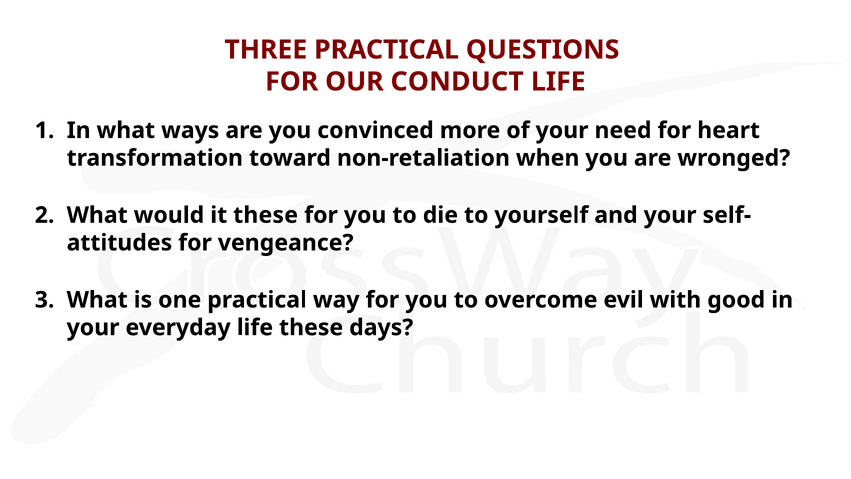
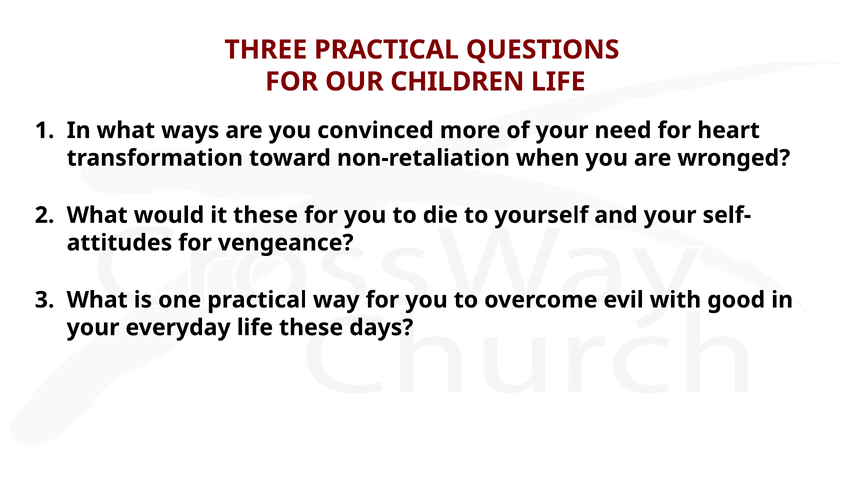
CONDUCT: CONDUCT -> CHILDREN
